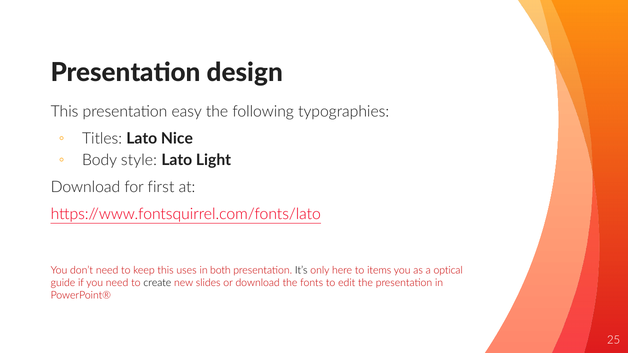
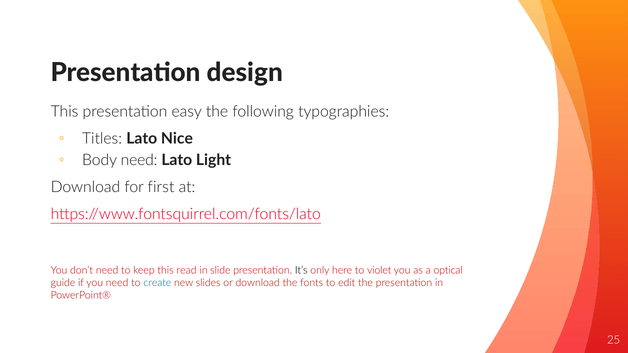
Body style: style -> need
uses: uses -> read
both: both -> slide
items: items -> violet
create colour: black -> blue
